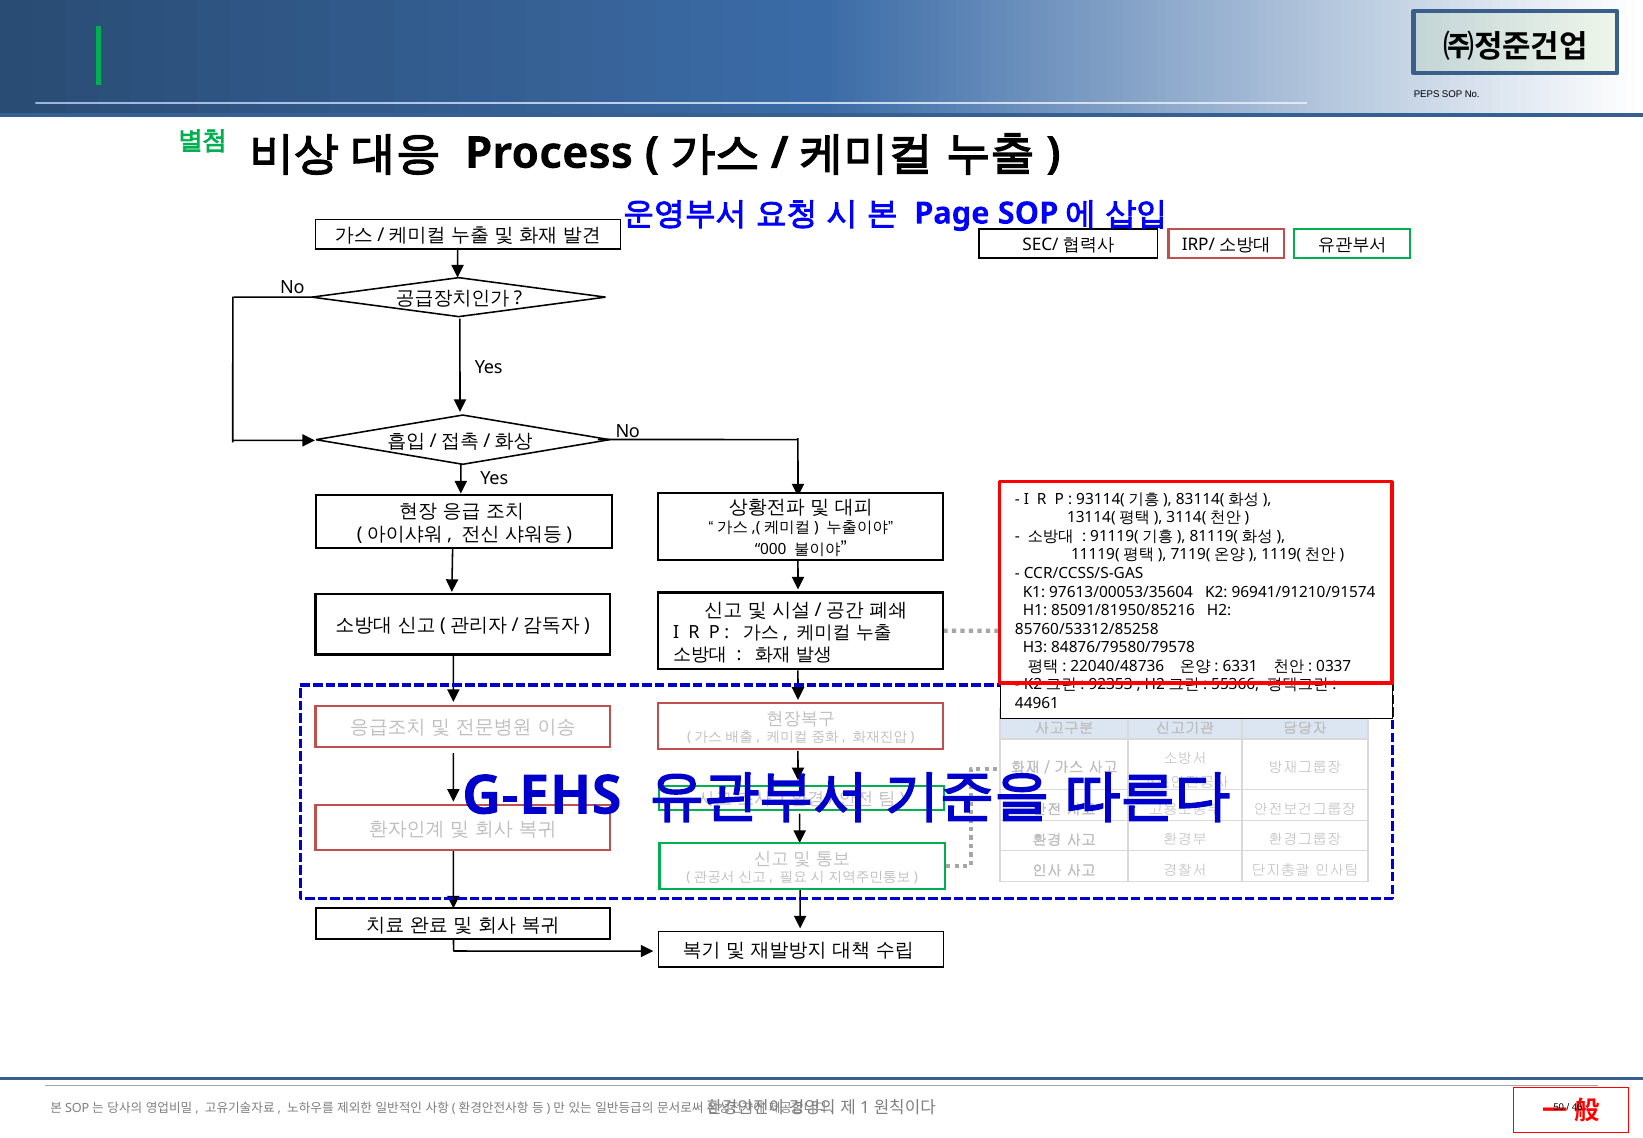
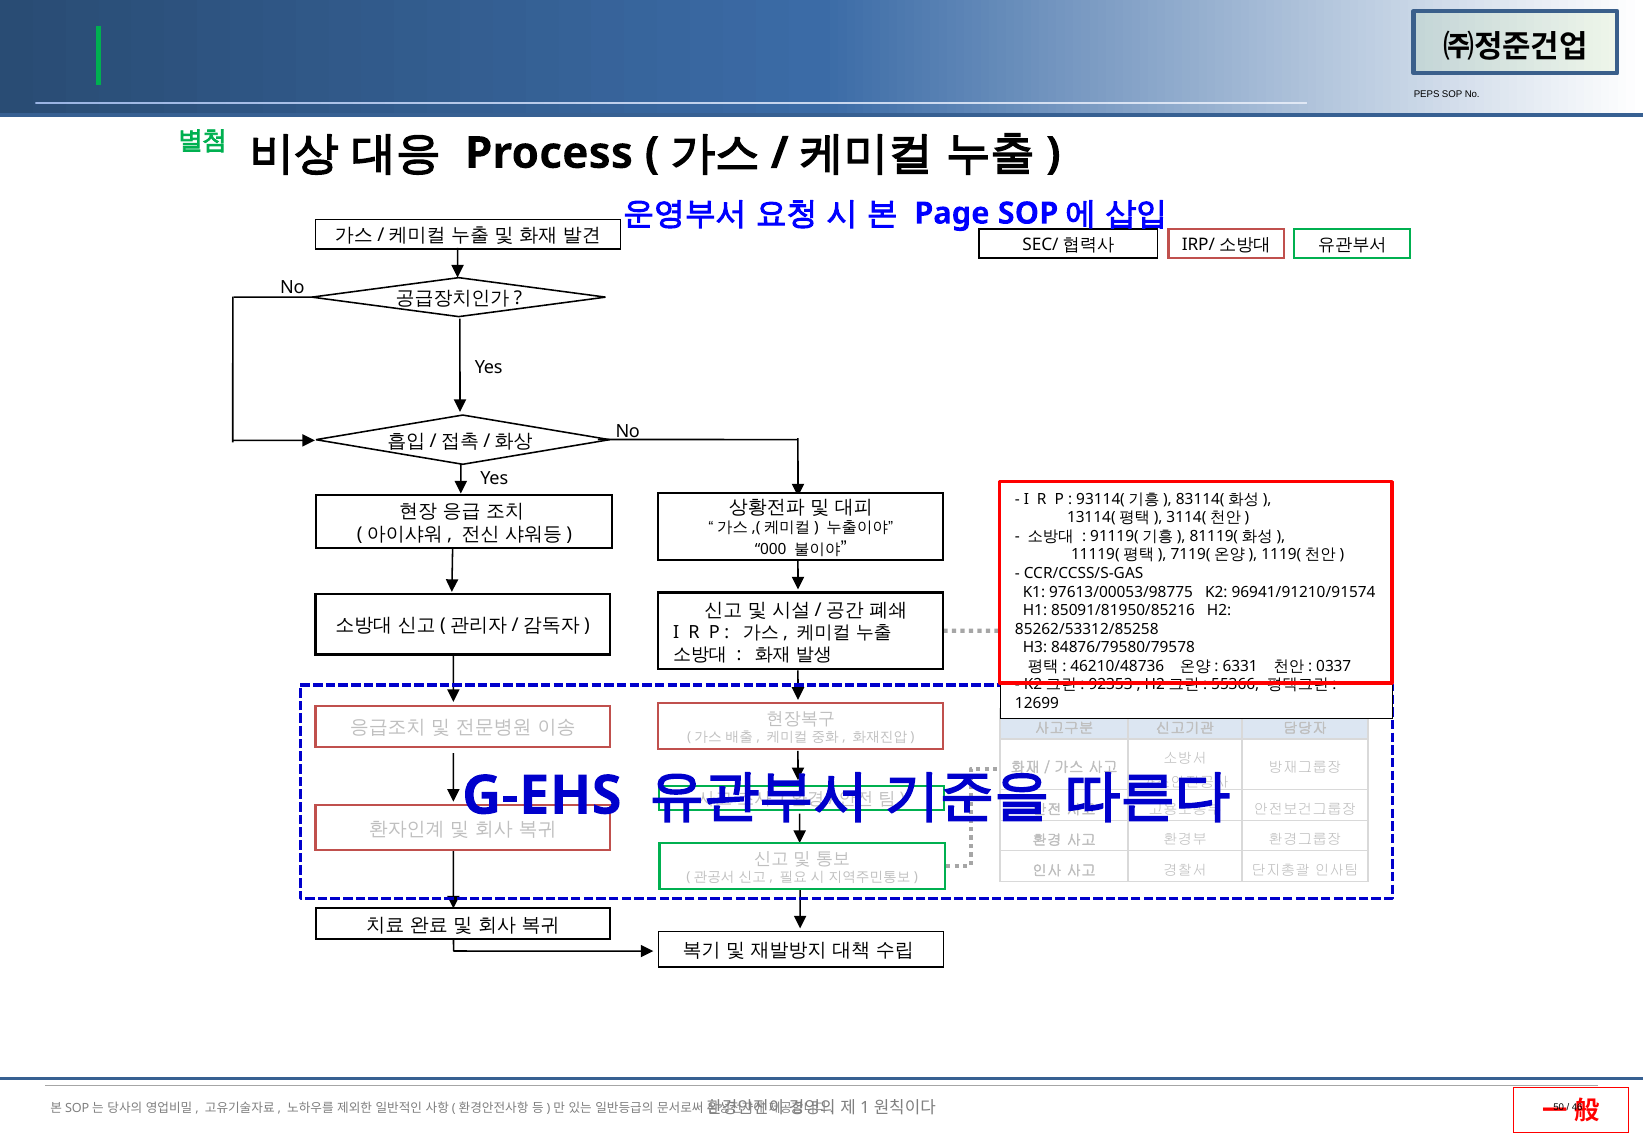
97613/00053/35604: 97613/00053/35604 -> 97613/00053/98775
85760/53312/85258: 85760/53312/85258 -> 85262/53312/85258
22040/48736: 22040/48736 -> 46210/48736
44961: 44961 -> 12699
